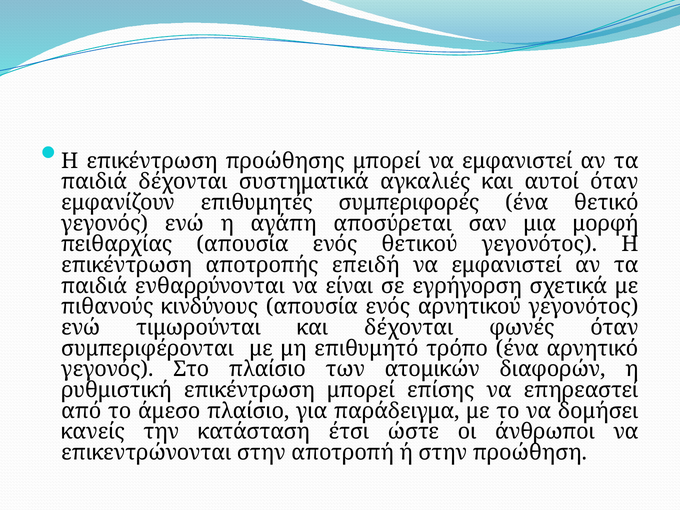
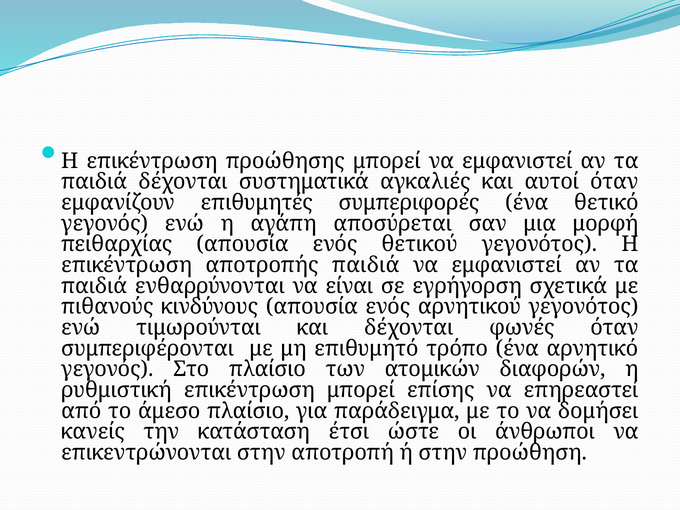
αποτροπής επειδή: επειδή -> παιδιά
